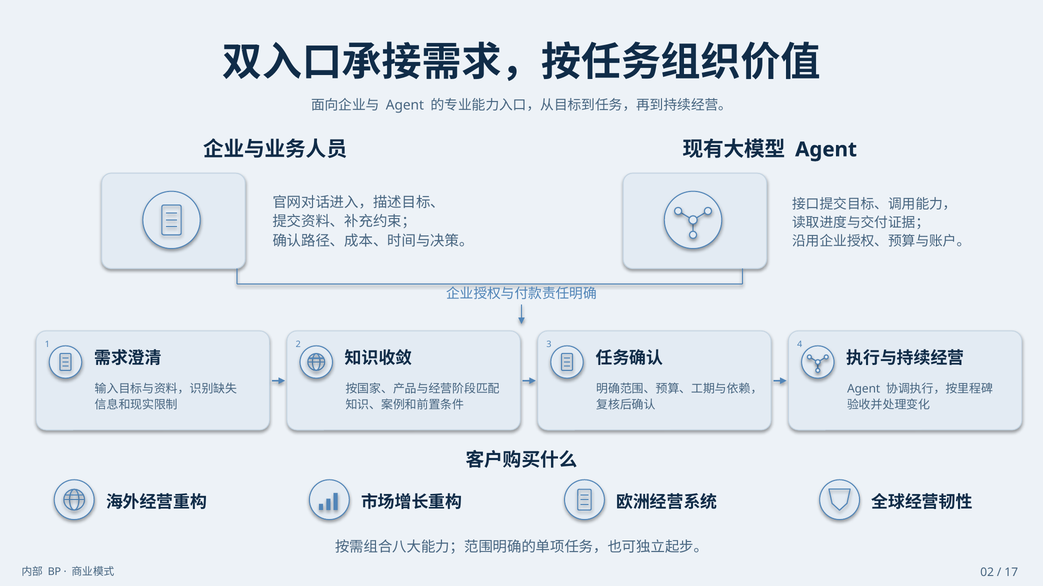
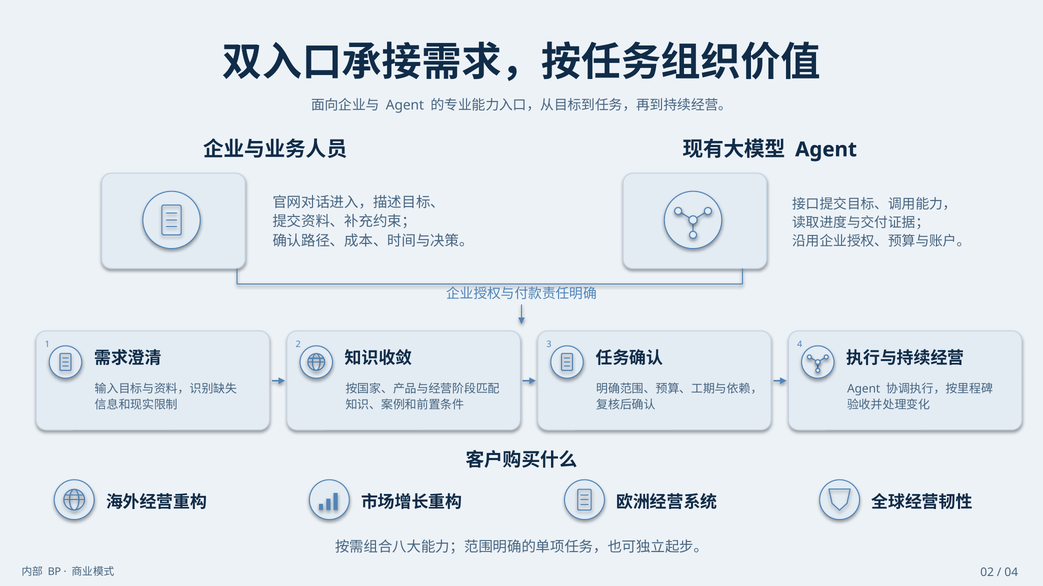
17: 17 -> 04
